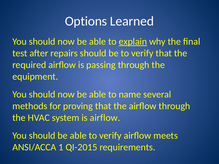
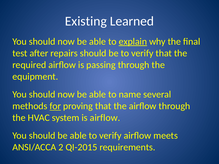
Options: Options -> Existing
for underline: none -> present
1: 1 -> 2
